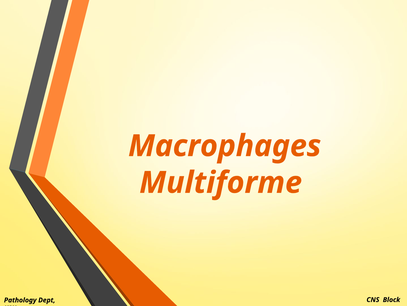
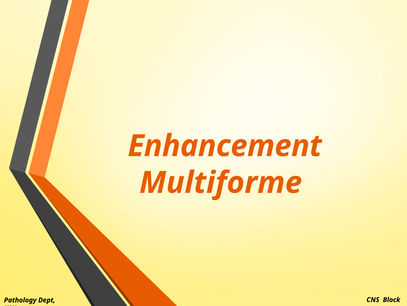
Macrophages: Macrophages -> Enhancement
